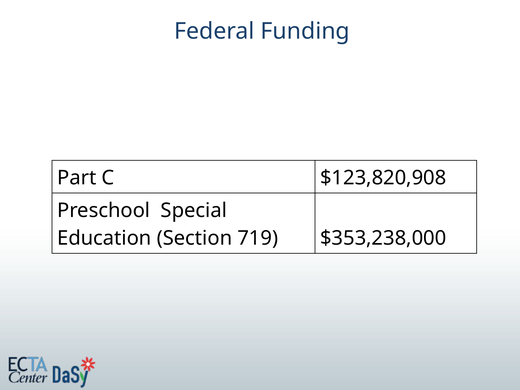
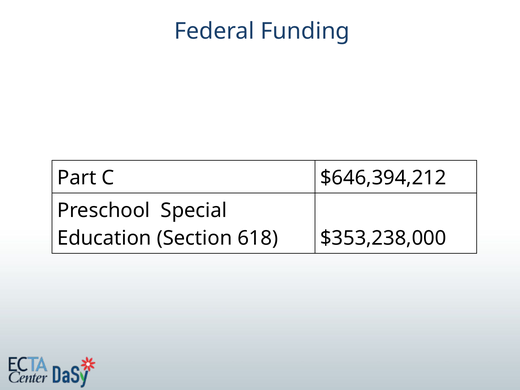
$123,820,908: $123,820,908 -> $646,394,212
719: 719 -> 618
